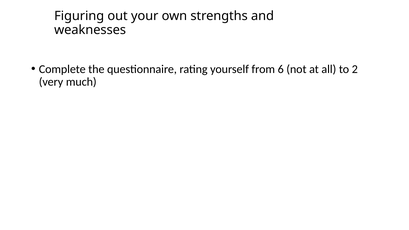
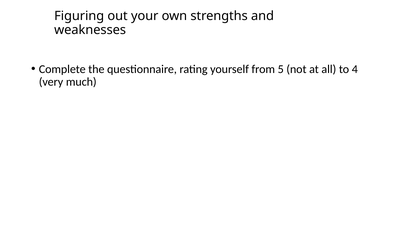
6: 6 -> 5
2: 2 -> 4
